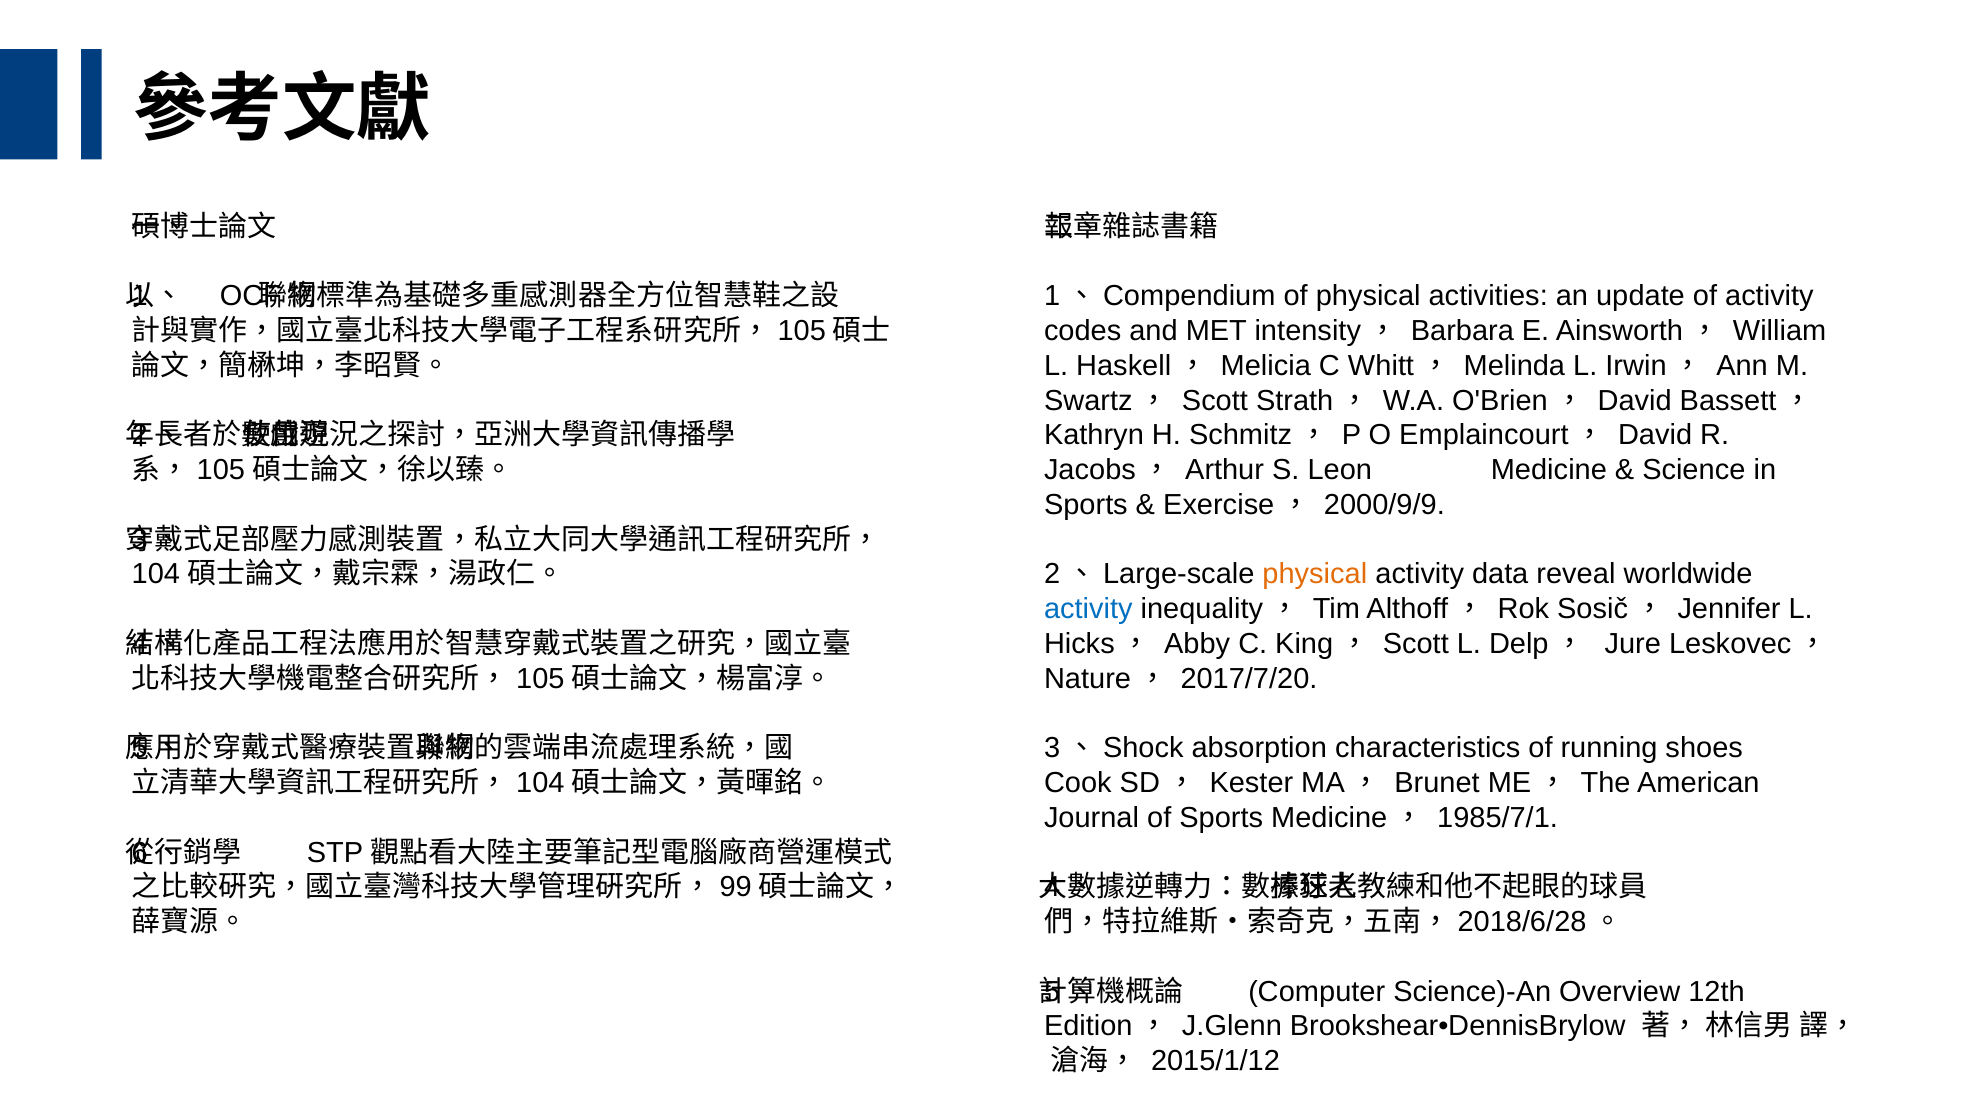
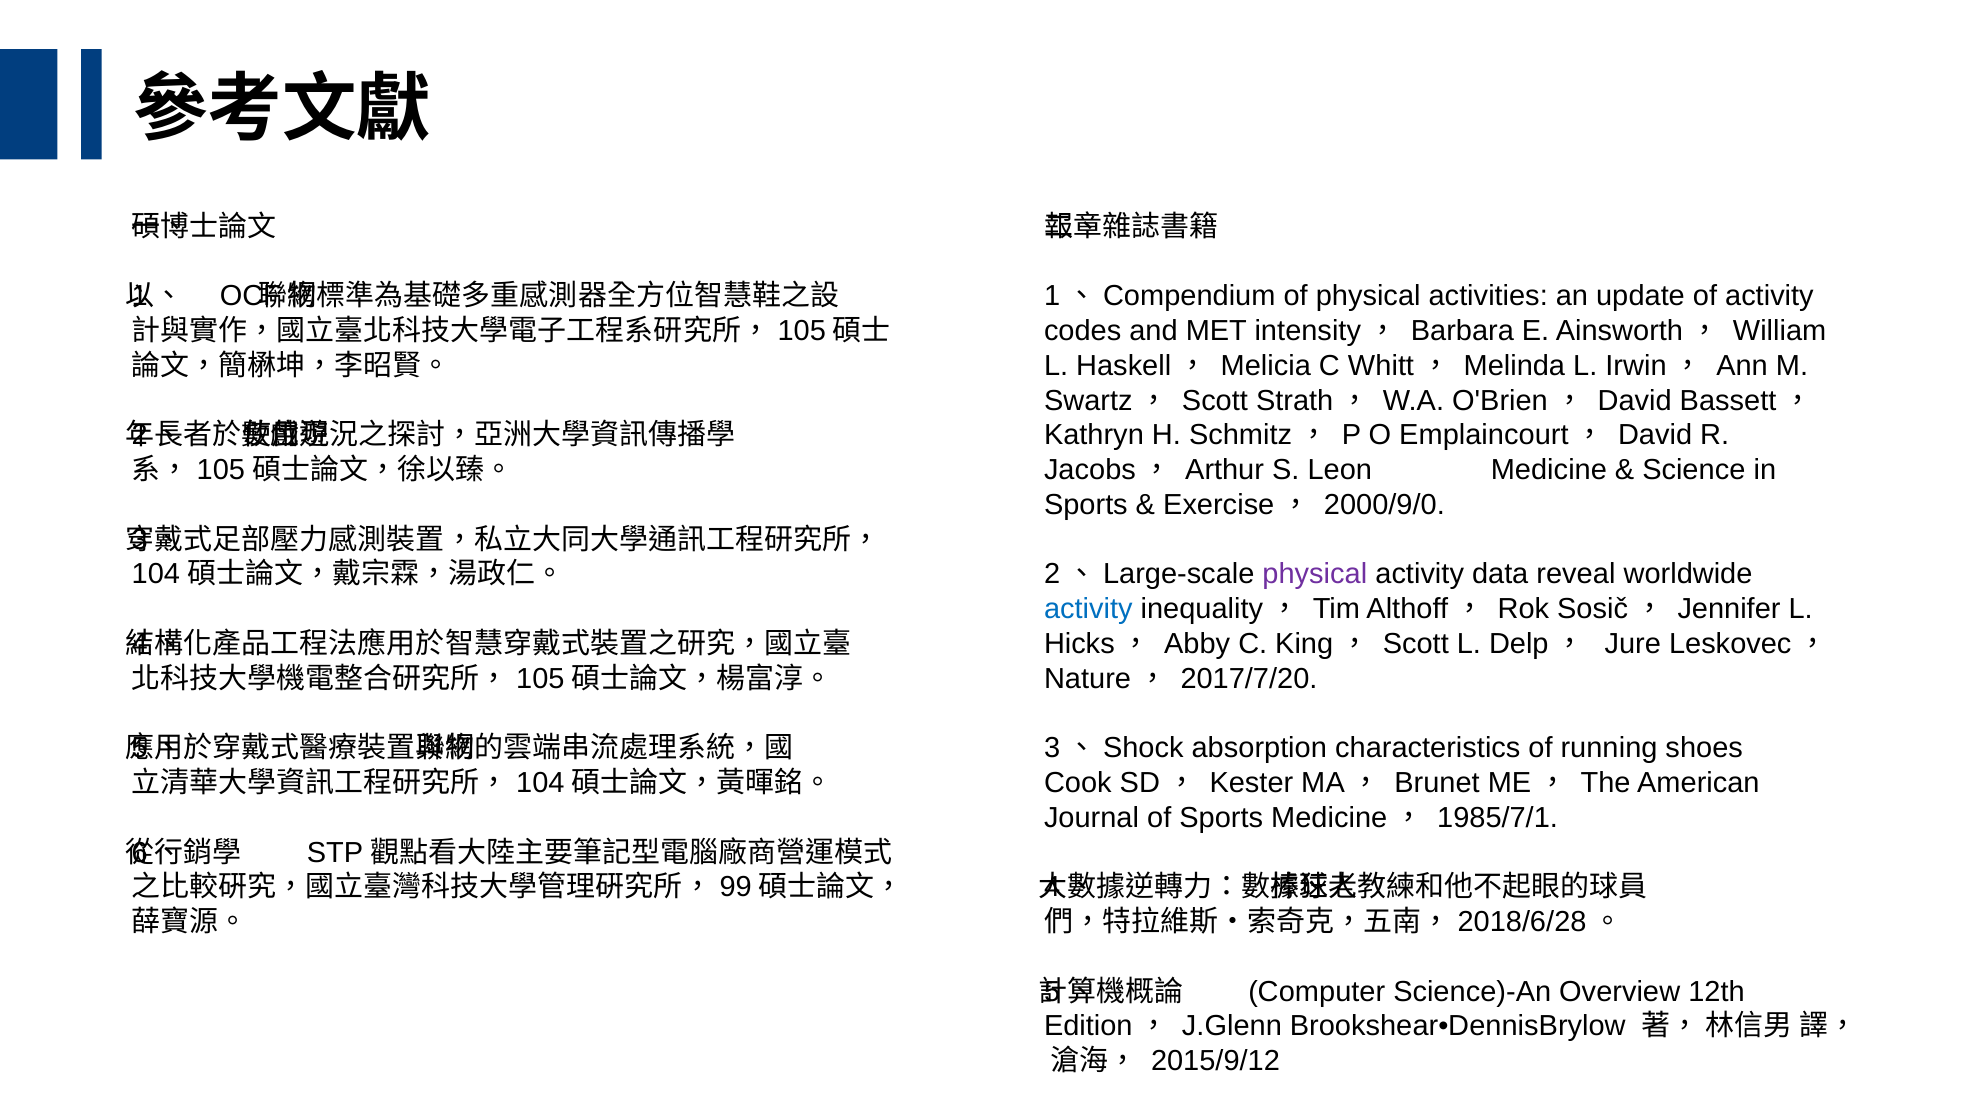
2000/9/9: 2000/9/9 -> 2000/9/0
physical at (1315, 574) colour: orange -> purple
2015/1/12: 2015/1/12 -> 2015/9/12
